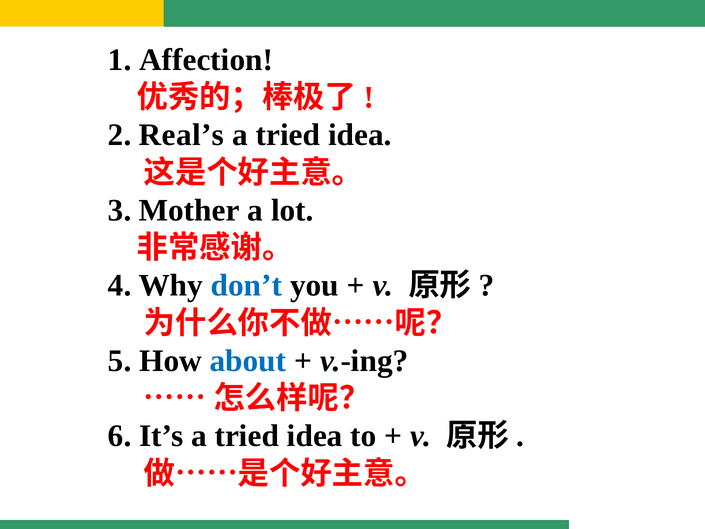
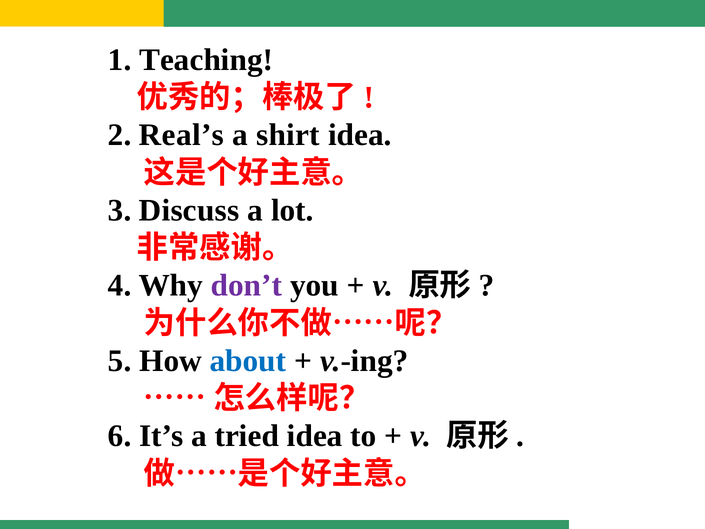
Affection: Affection -> Teaching
tried at (288, 135): tried -> shirt
Mother: Mother -> Discuss
don’t colour: blue -> purple
